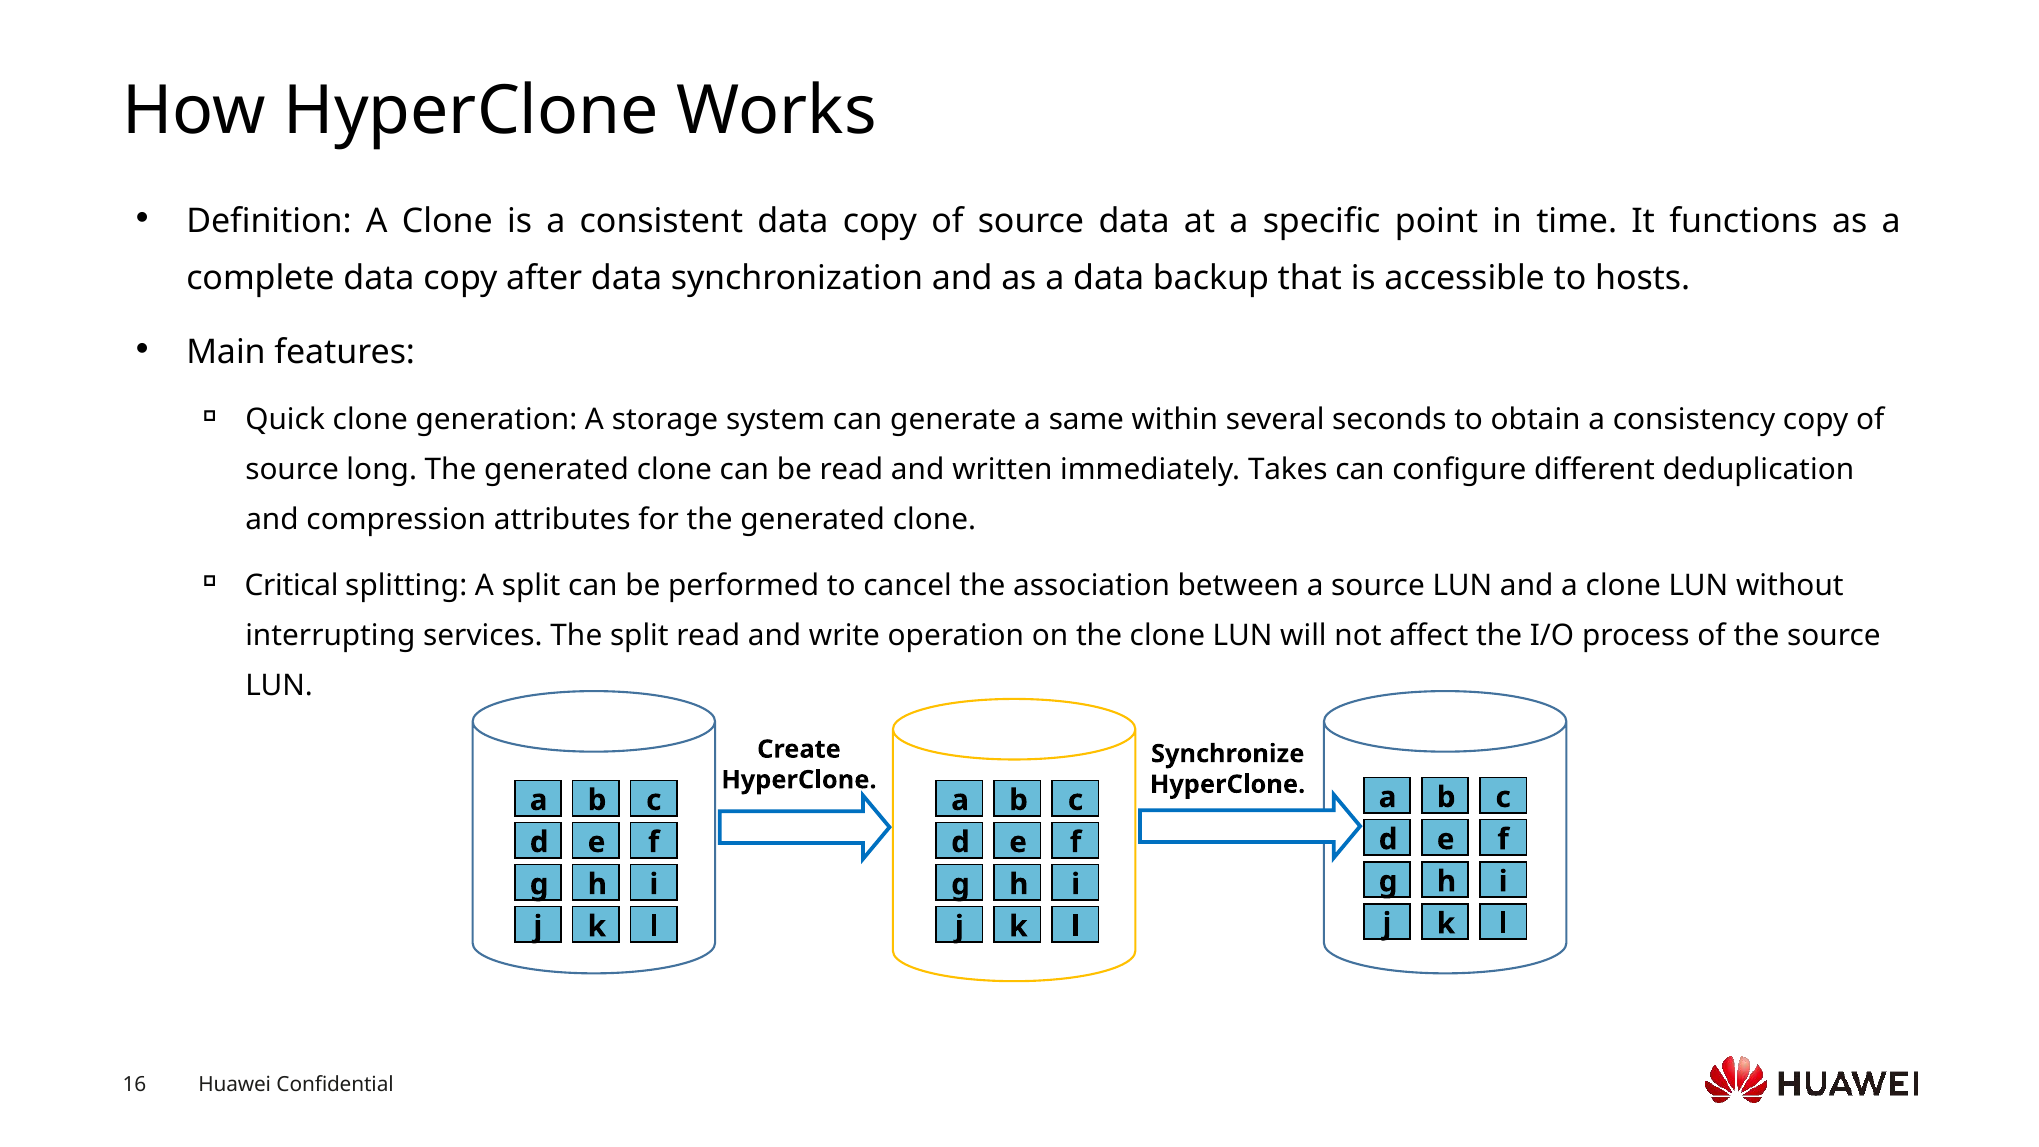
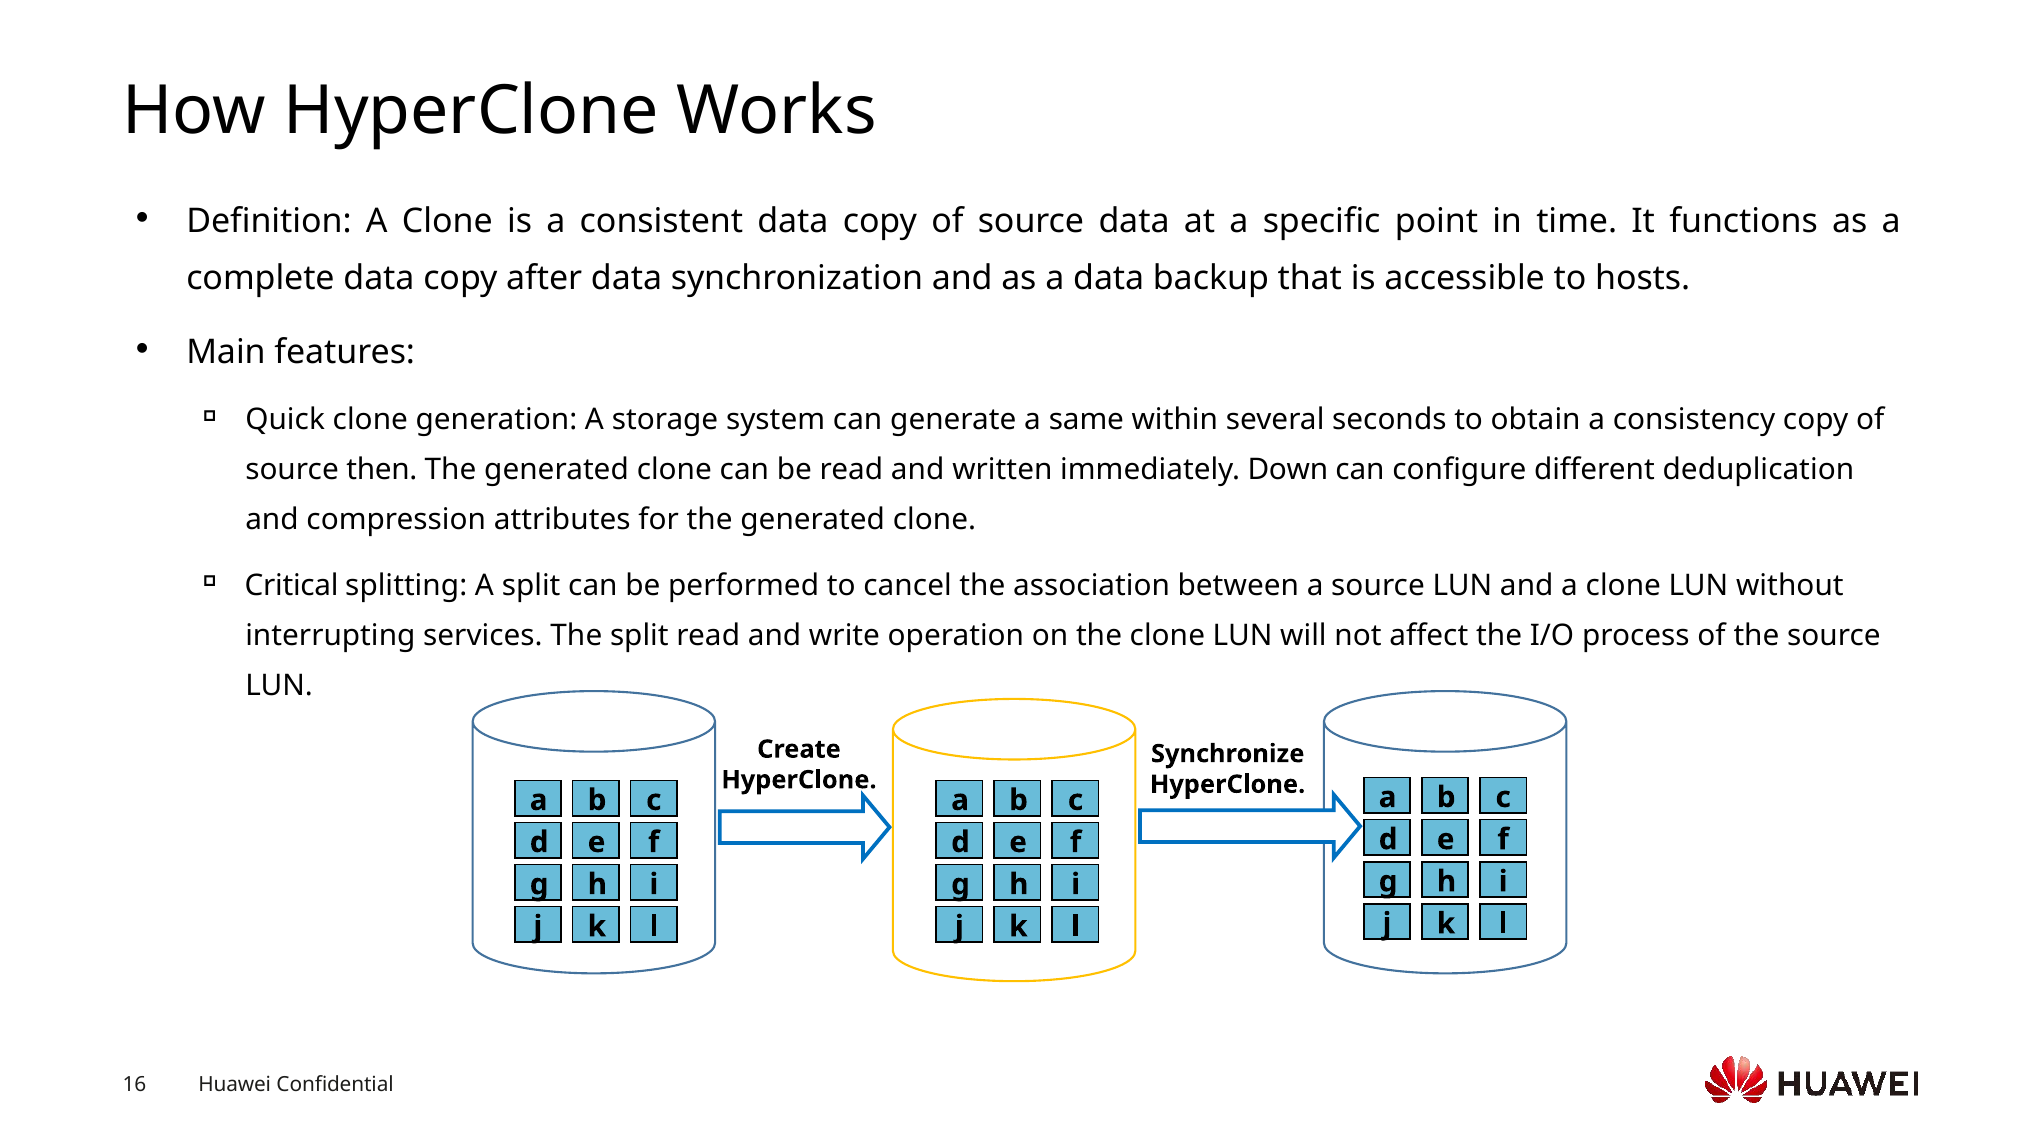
long: long -> then
Takes: Takes -> Down
